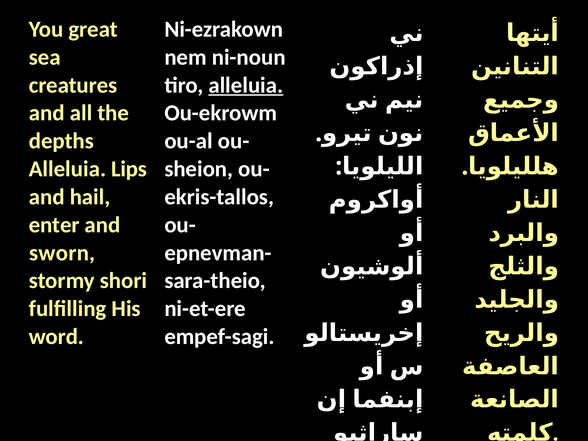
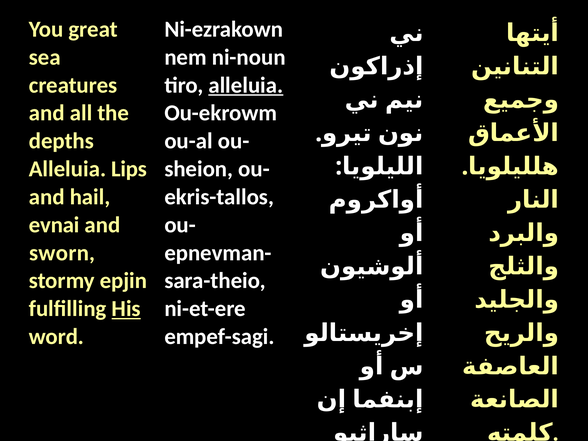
enter: enter -> evnai
shori: shori -> epjin
His underline: none -> present
